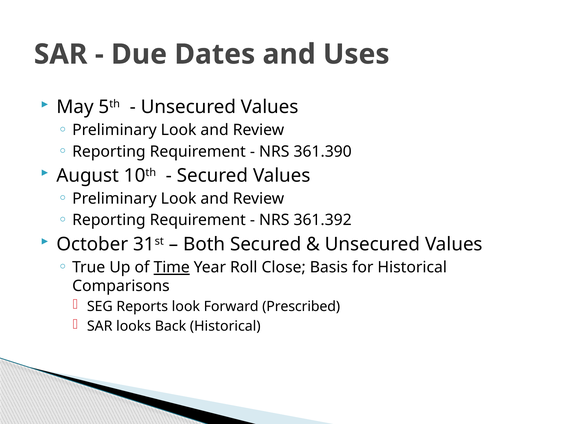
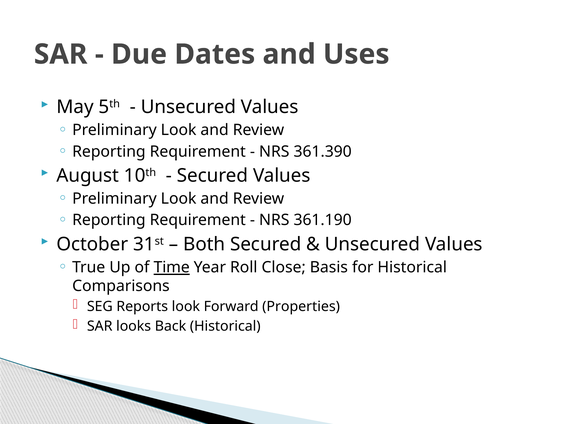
361.392: 361.392 -> 361.190
Prescribed: Prescribed -> Properties
